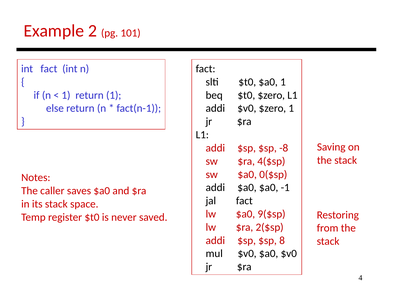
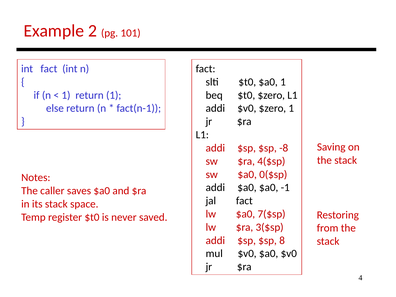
9($sp: 9($sp -> 7($sp
2($sp: 2($sp -> 3($sp
